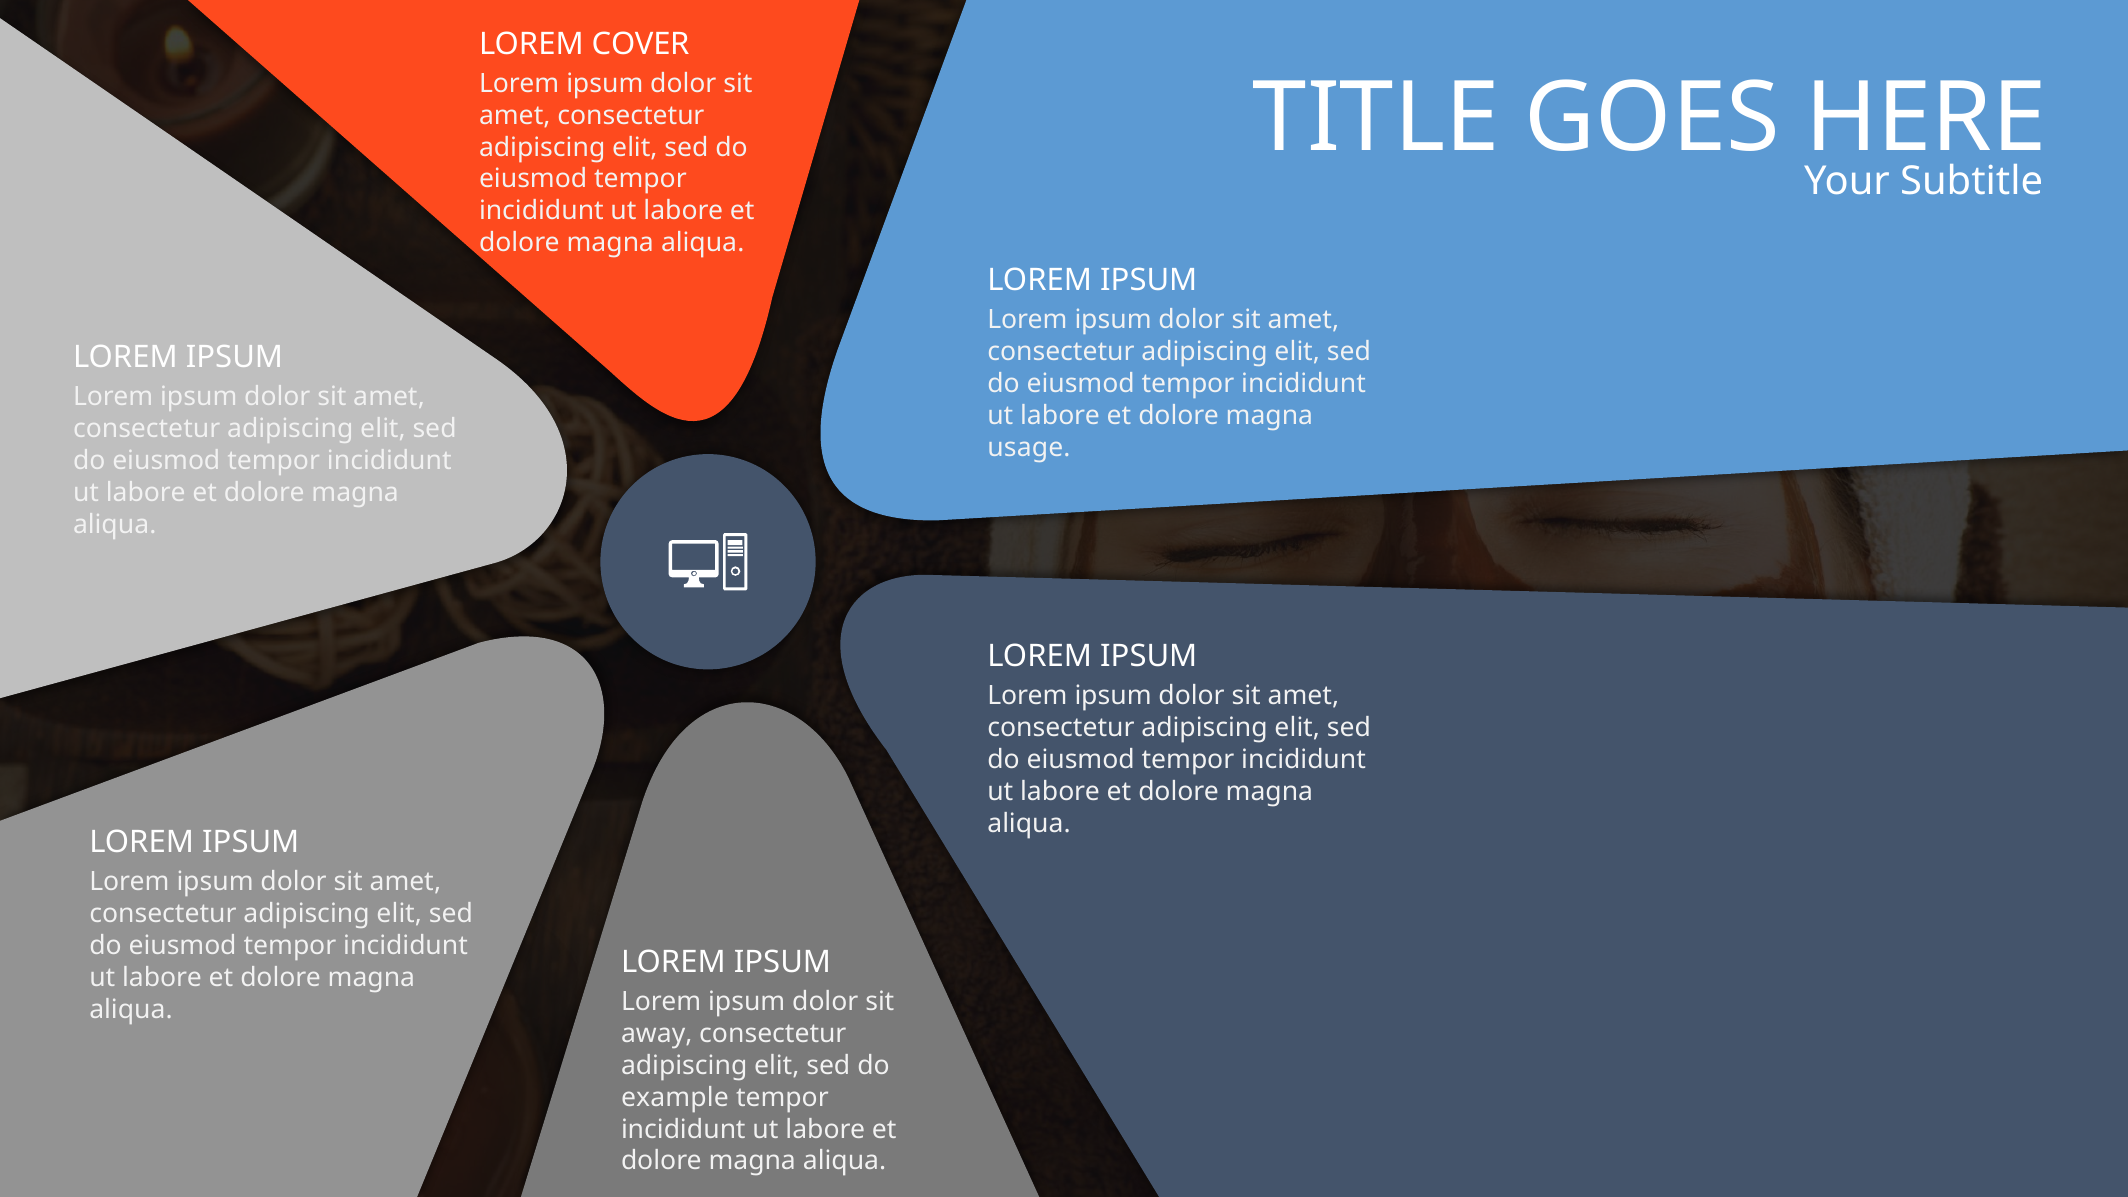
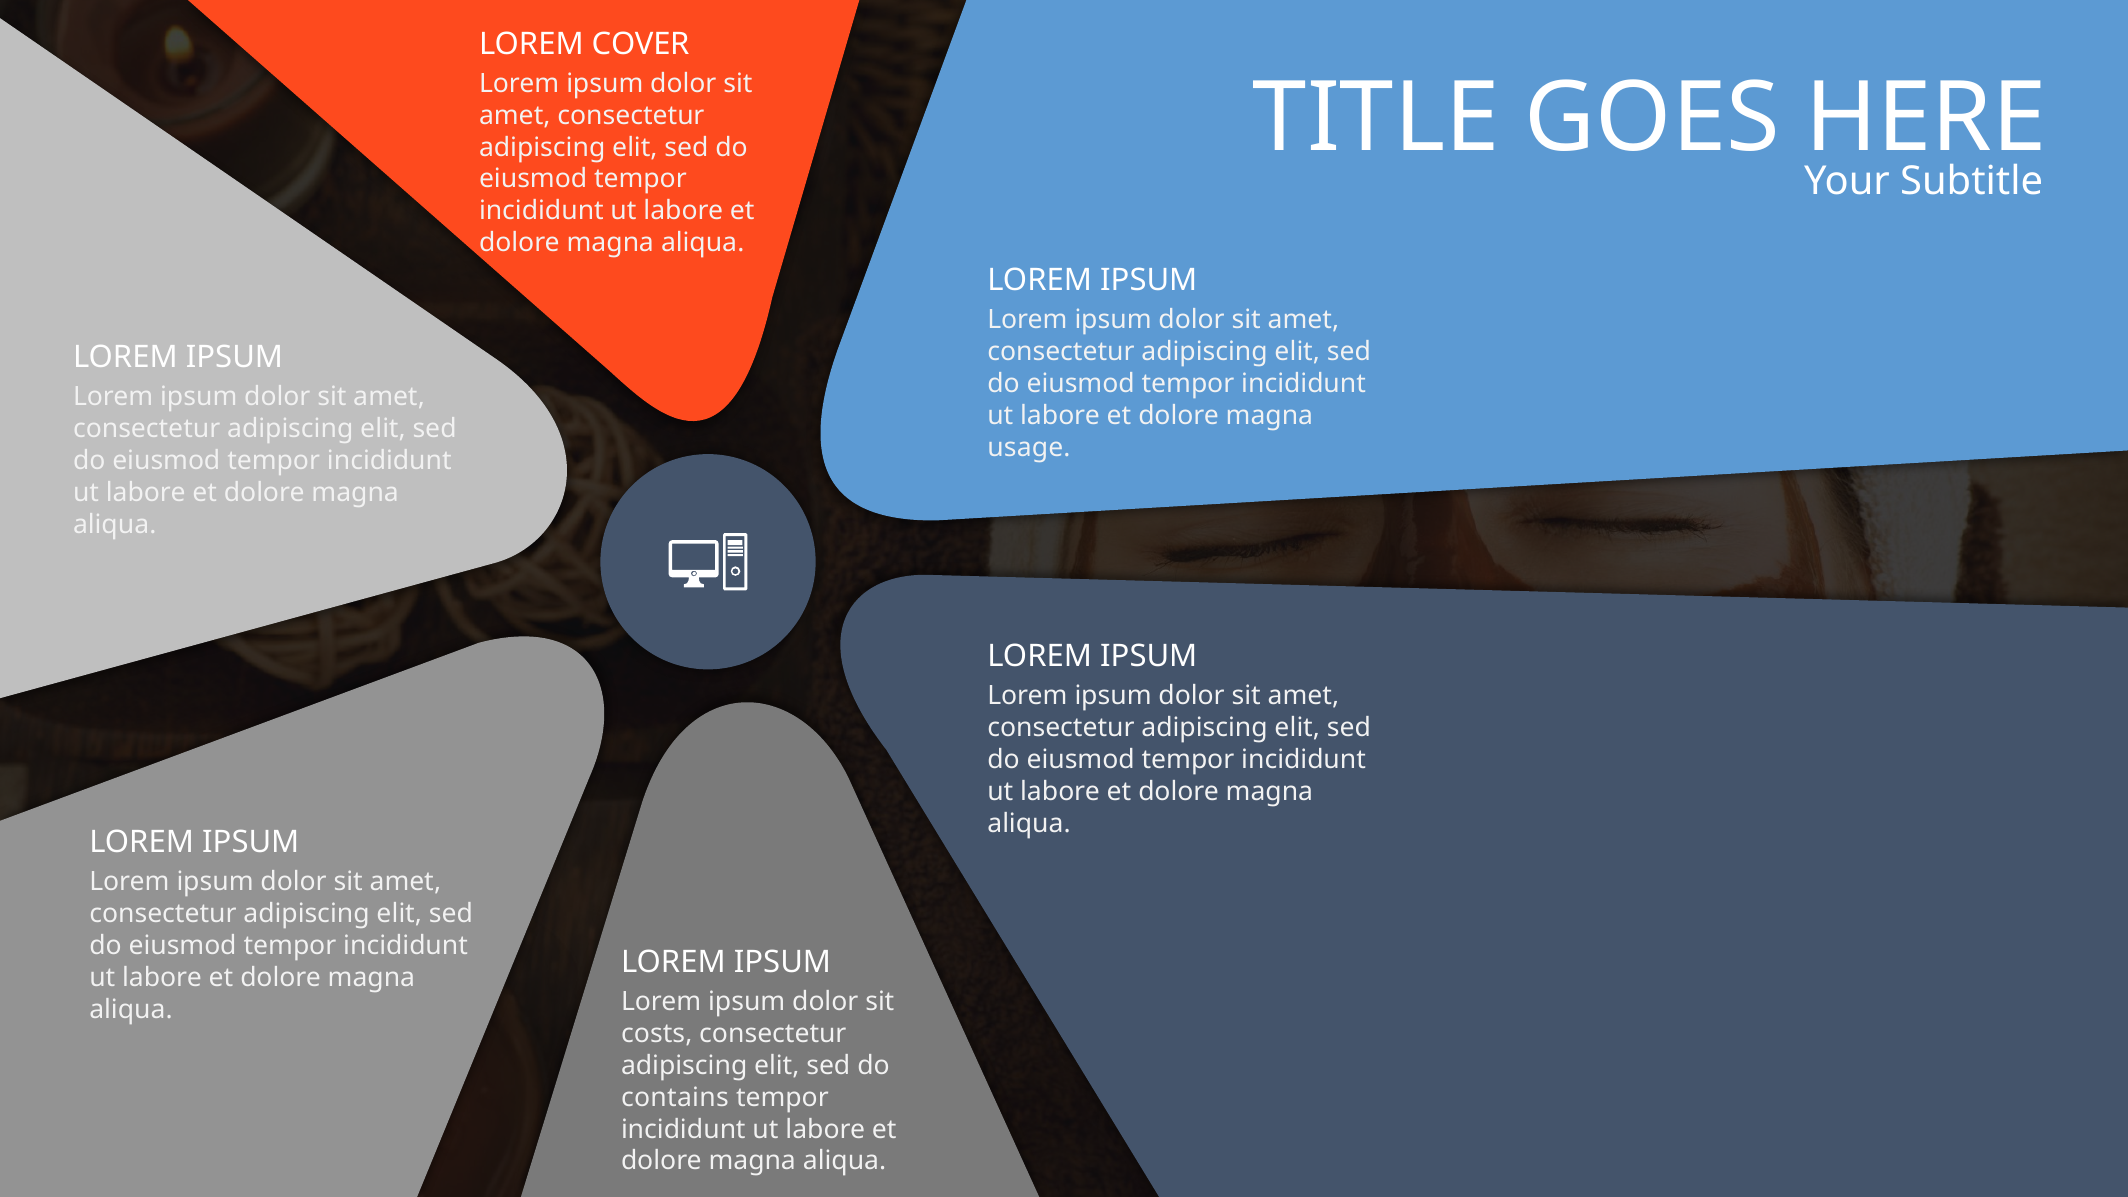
away: away -> costs
example: example -> contains
